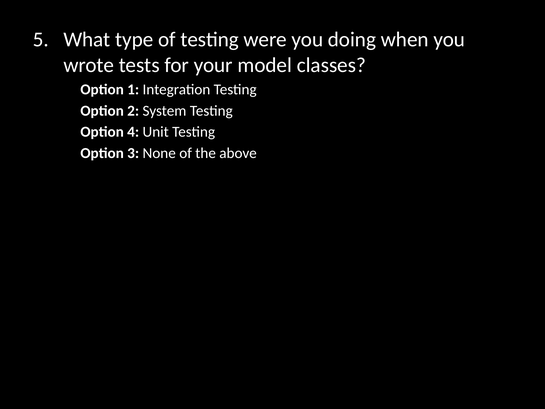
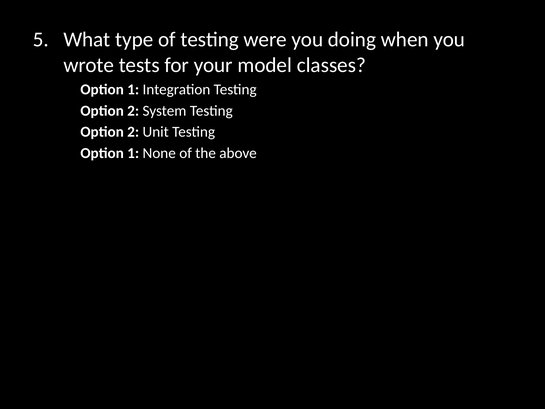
4 at (133, 132): 4 -> 2
3 at (133, 153): 3 -> 1
